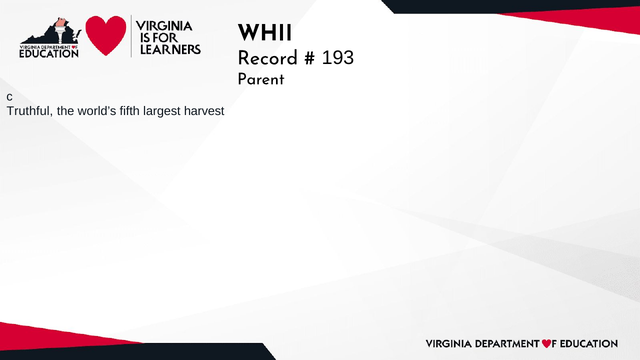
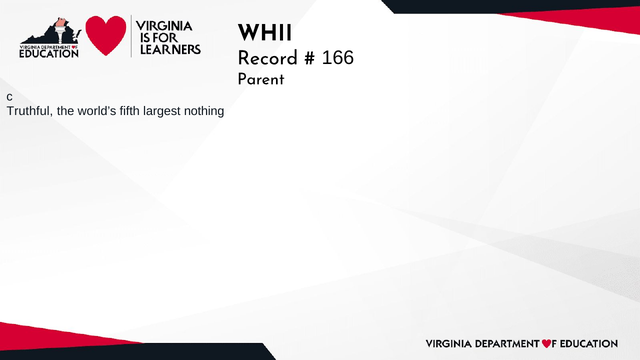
193: 193 -> 166
harvest: harvest -> nothing
